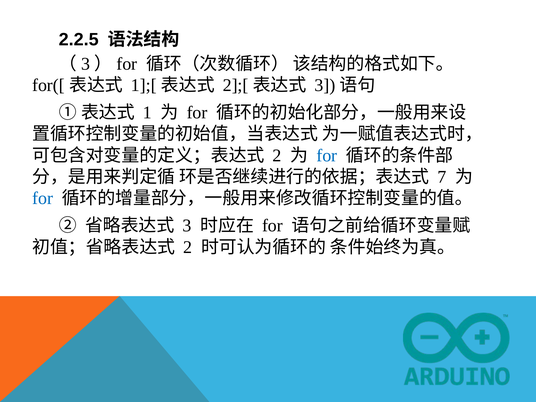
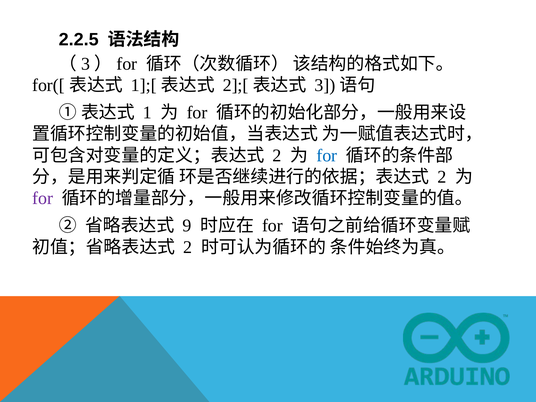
7 at (442, 177): 7 -> 2
for at (43, 198) colour: blue -> purple
3: 3 -> 9
